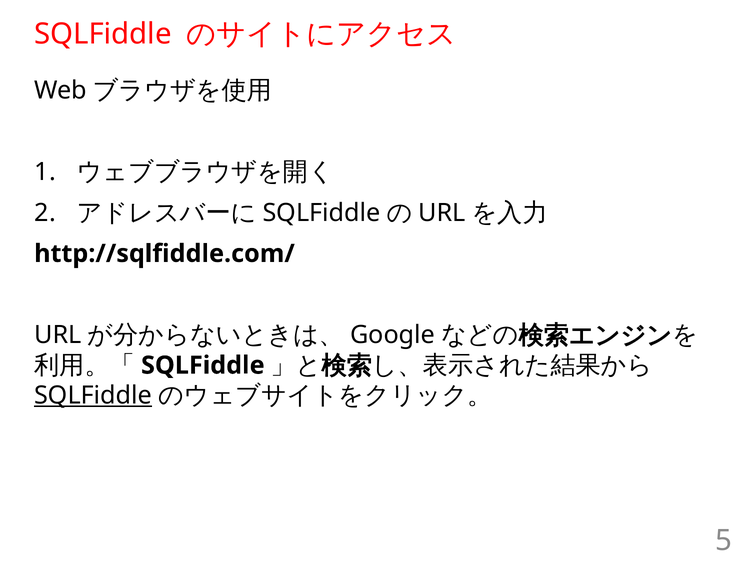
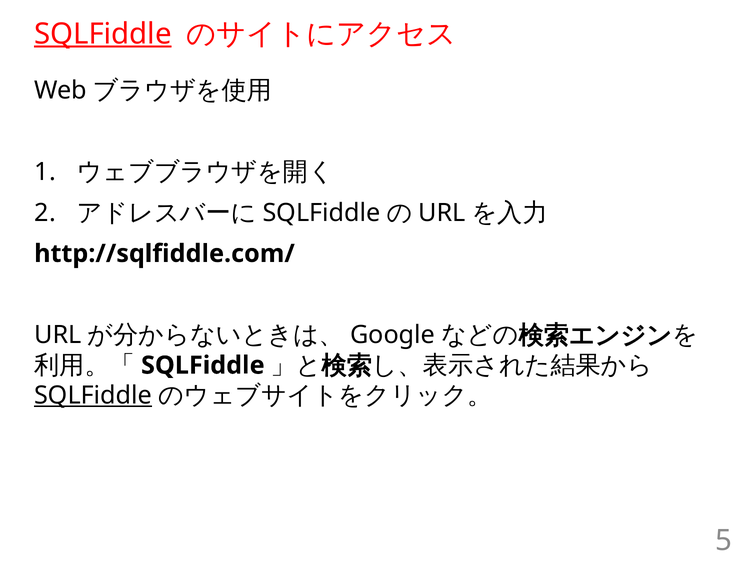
SQLFiddle at (103, 34) underline: none -> present
